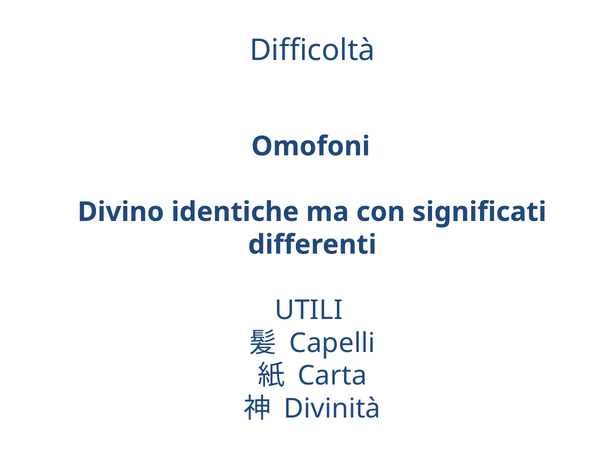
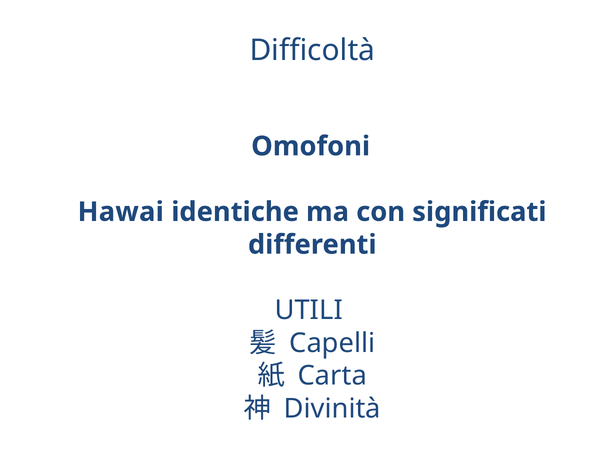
Divino: Divino -> Hawai
